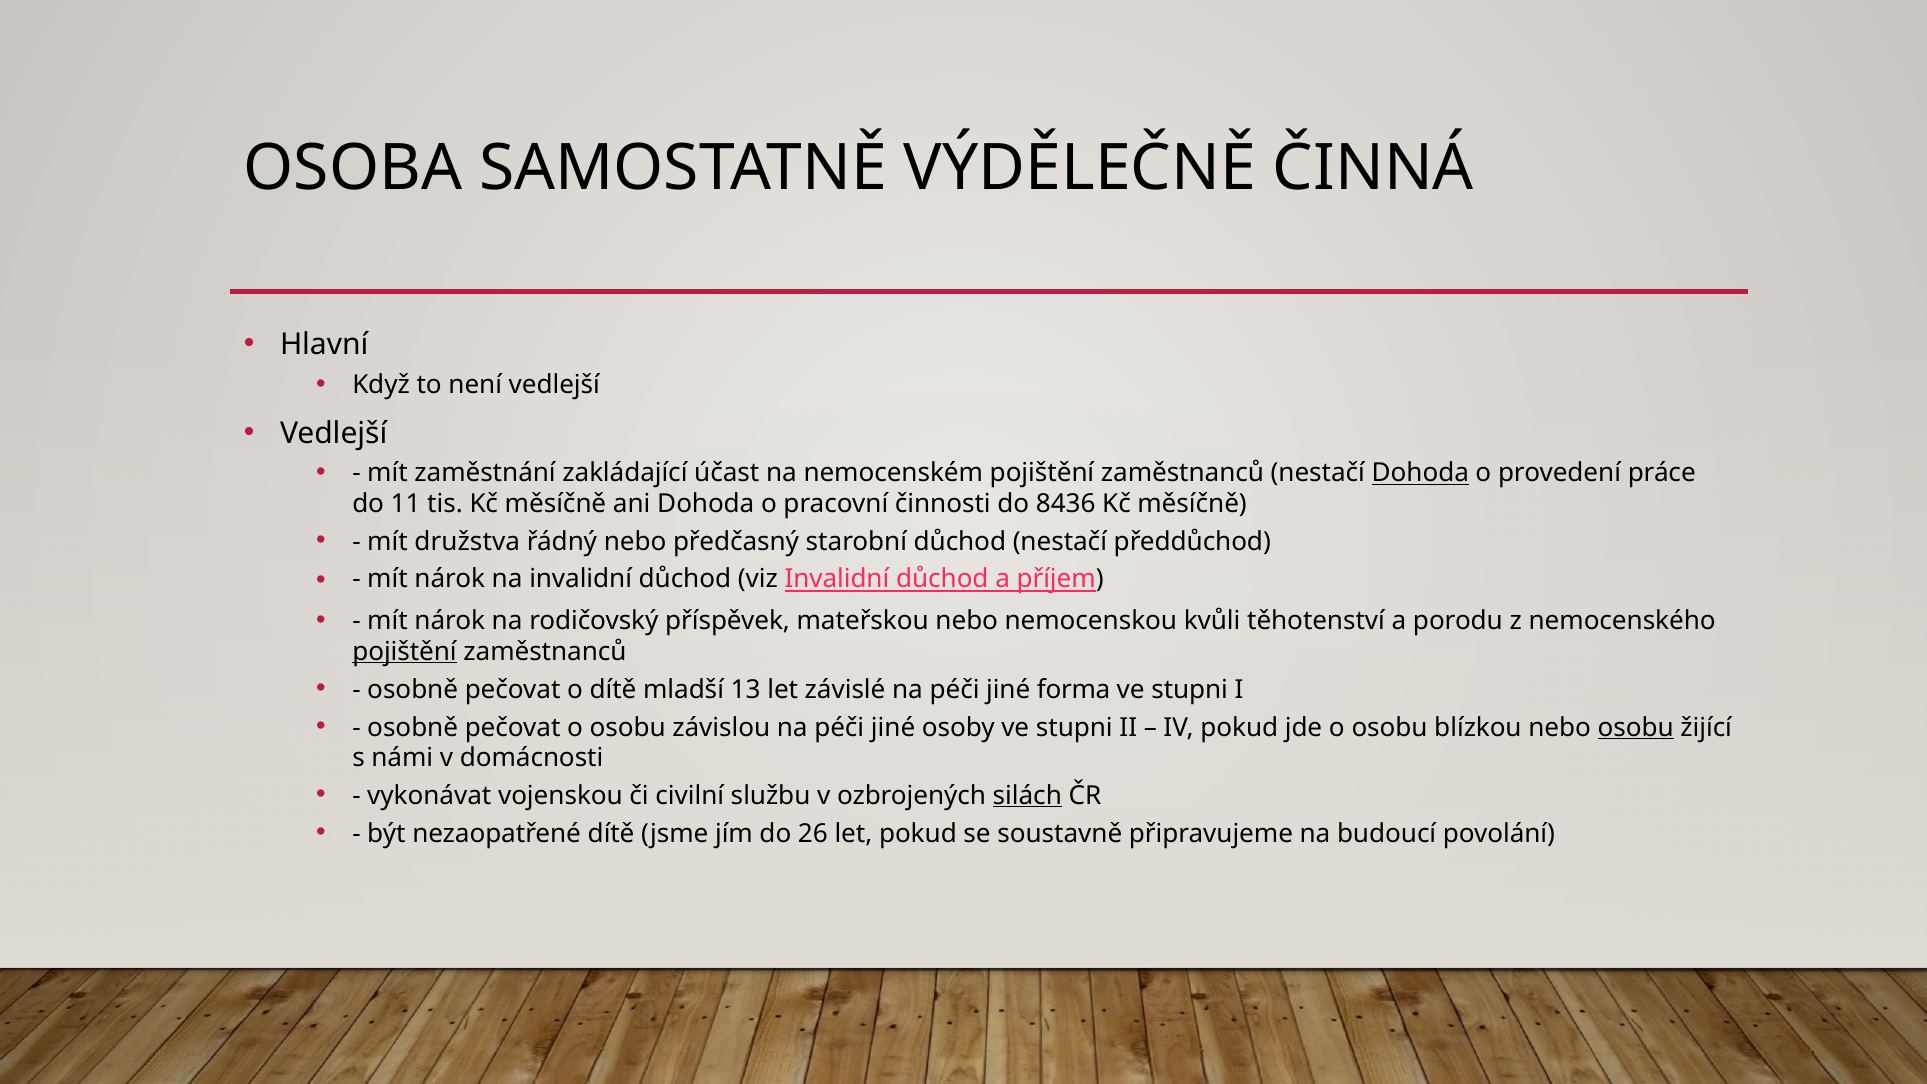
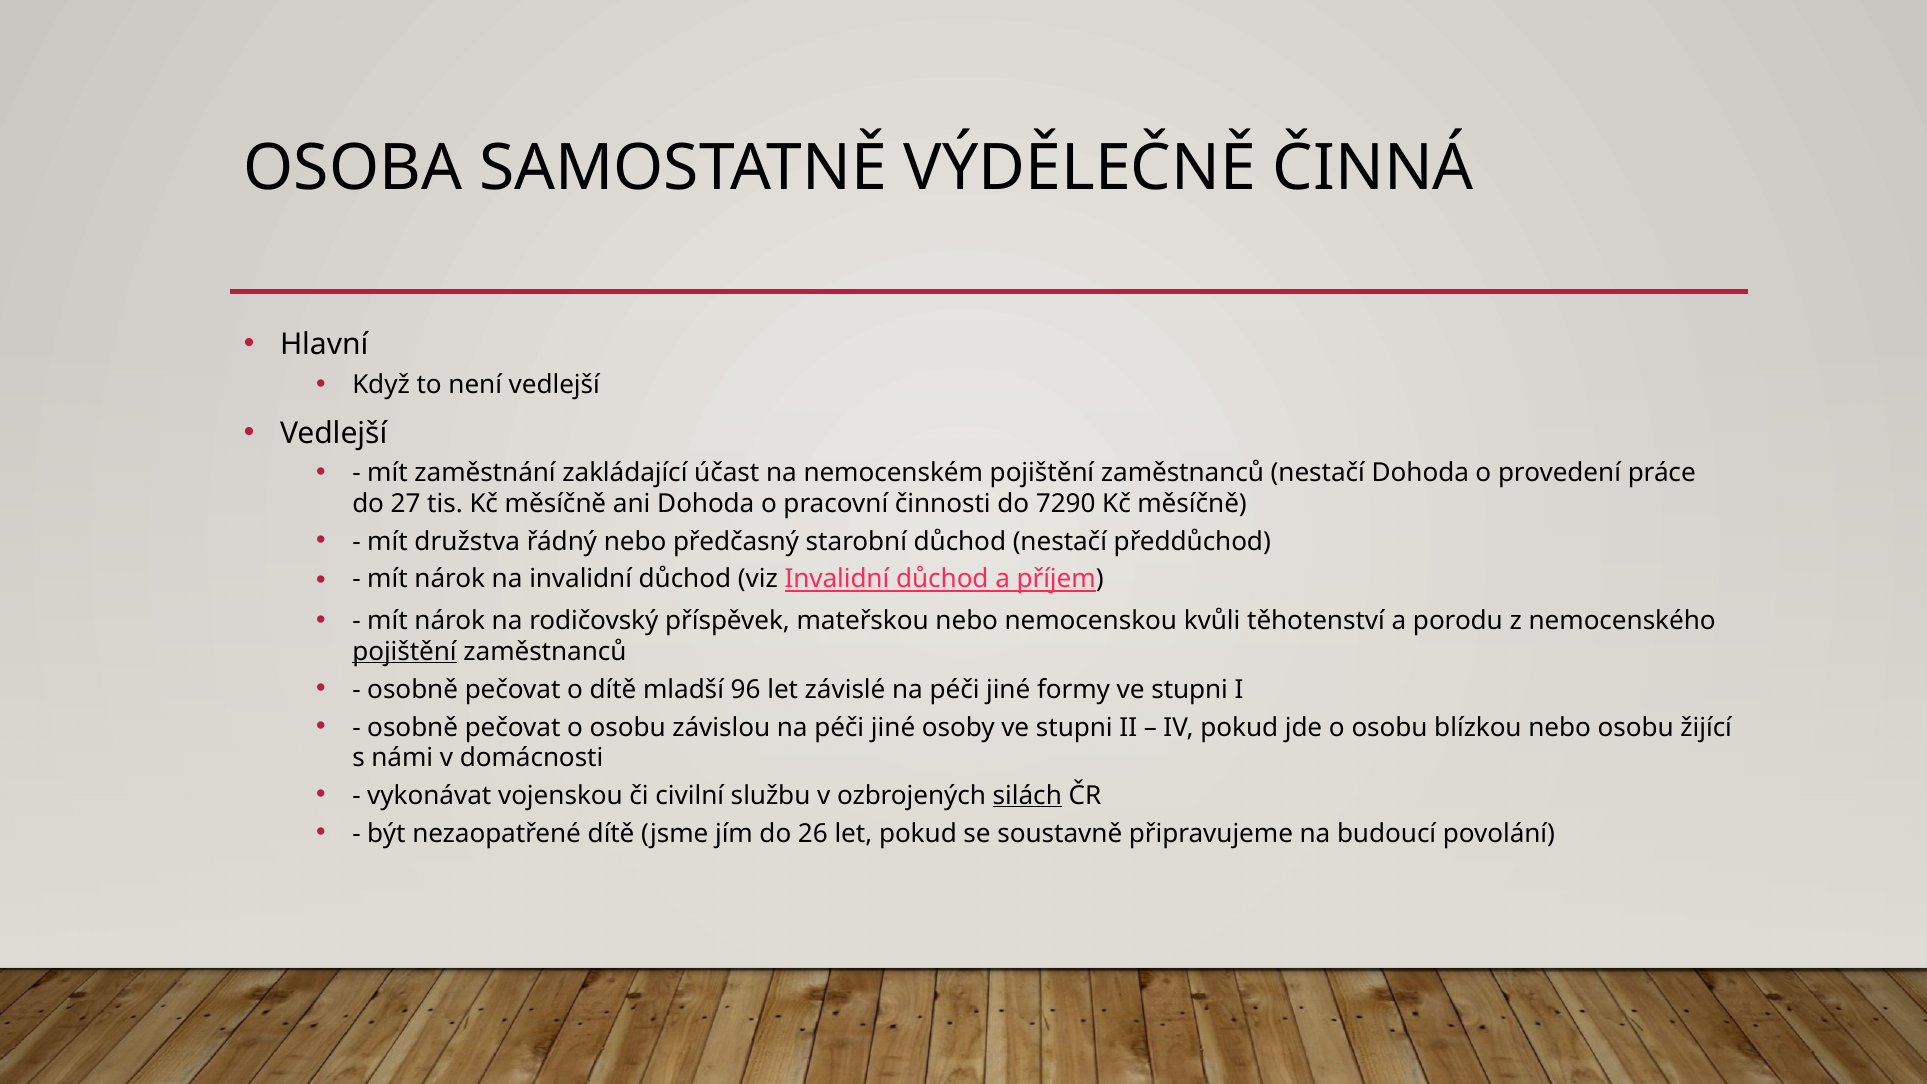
Dohoda at (1420, 473) underline: present -> none
11: 11 -> 27
8436: 8436 -> 7290
13: 13 -> 96
forma: forma -> formy
osobu at (1636, 727) underline: present -> none
